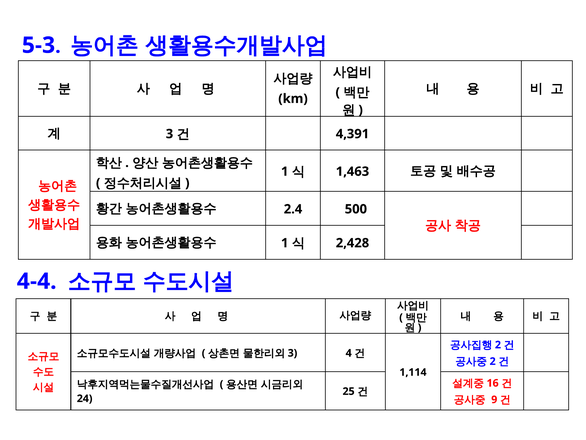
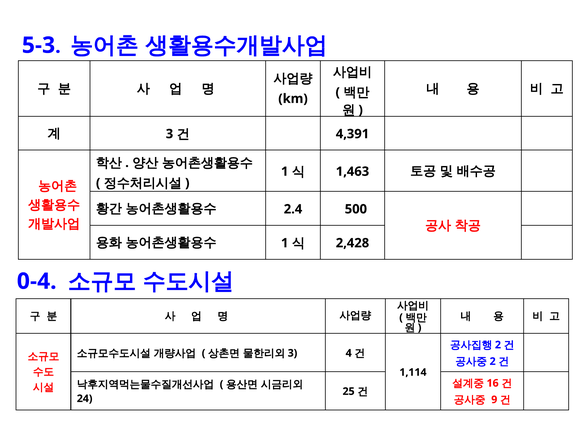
4-4: 4-4 -> 0-4
